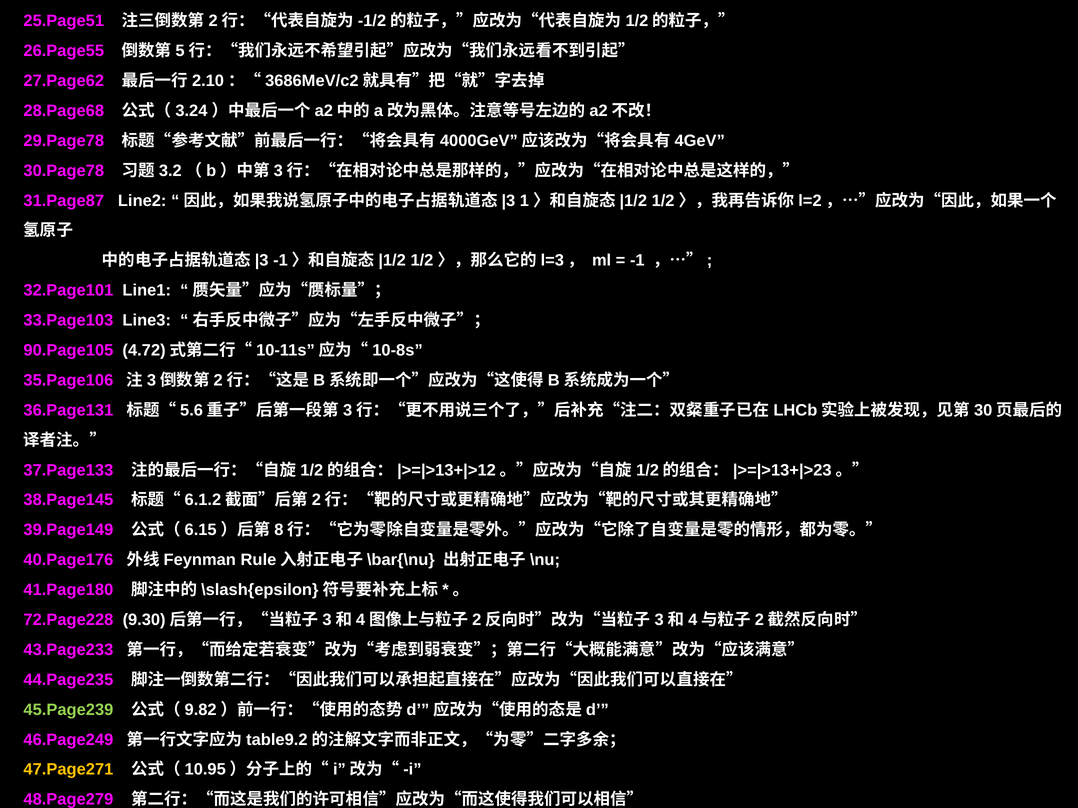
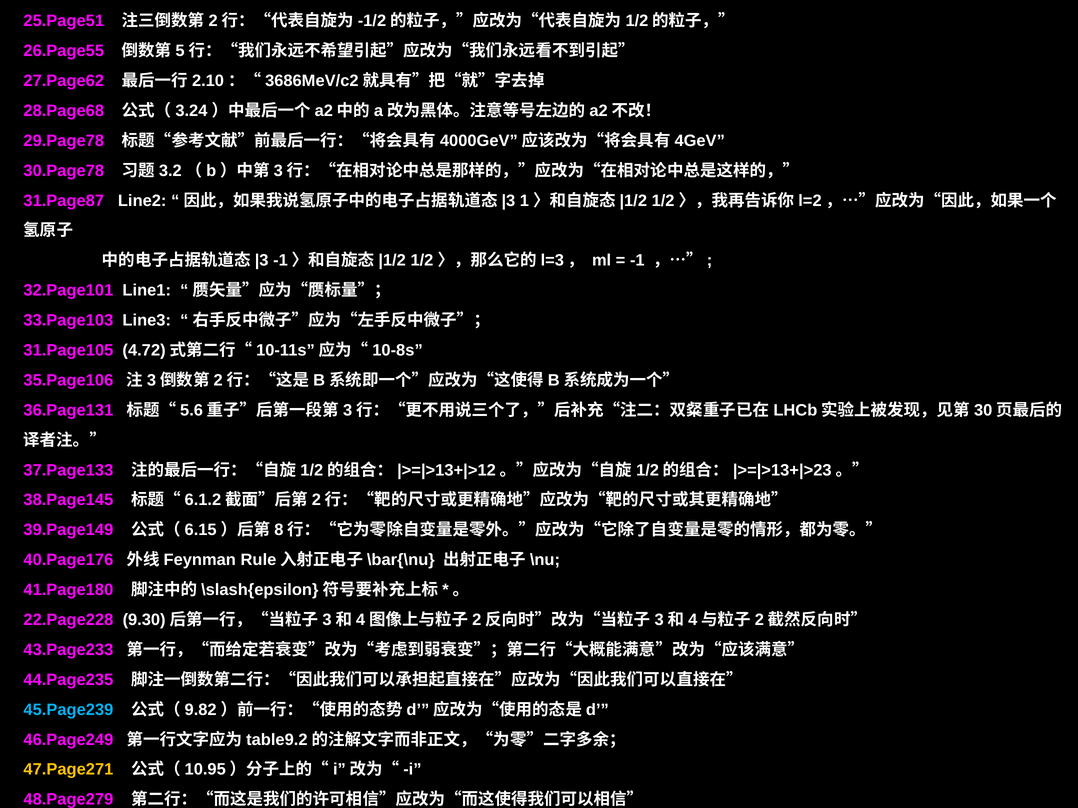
90.Page105: 90.Page105 -> 31.Page105
72.Page228: 72.Page228 -> 22.Page228
45.Page239 colour: light green -> light blue
